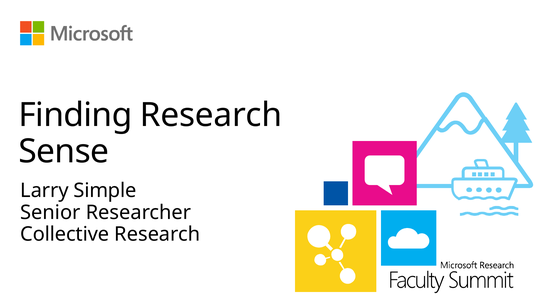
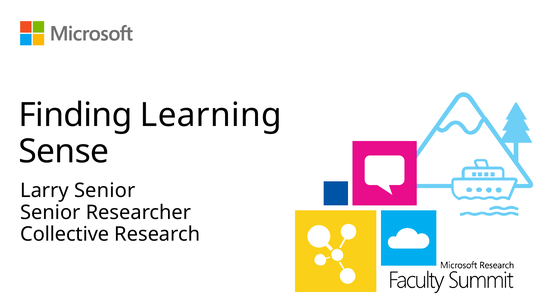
Finding Research: Research -> Learning
Larry Simple: Simple -> Senior
